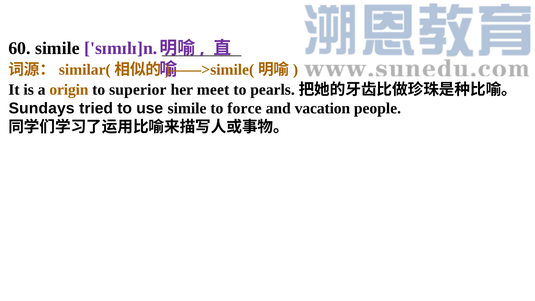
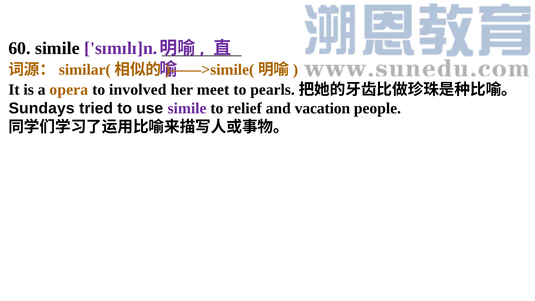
origin: origin -> opera
superior: superior -> involved
simile at (187, 108) colour: black -> purple
force: force -> relief
